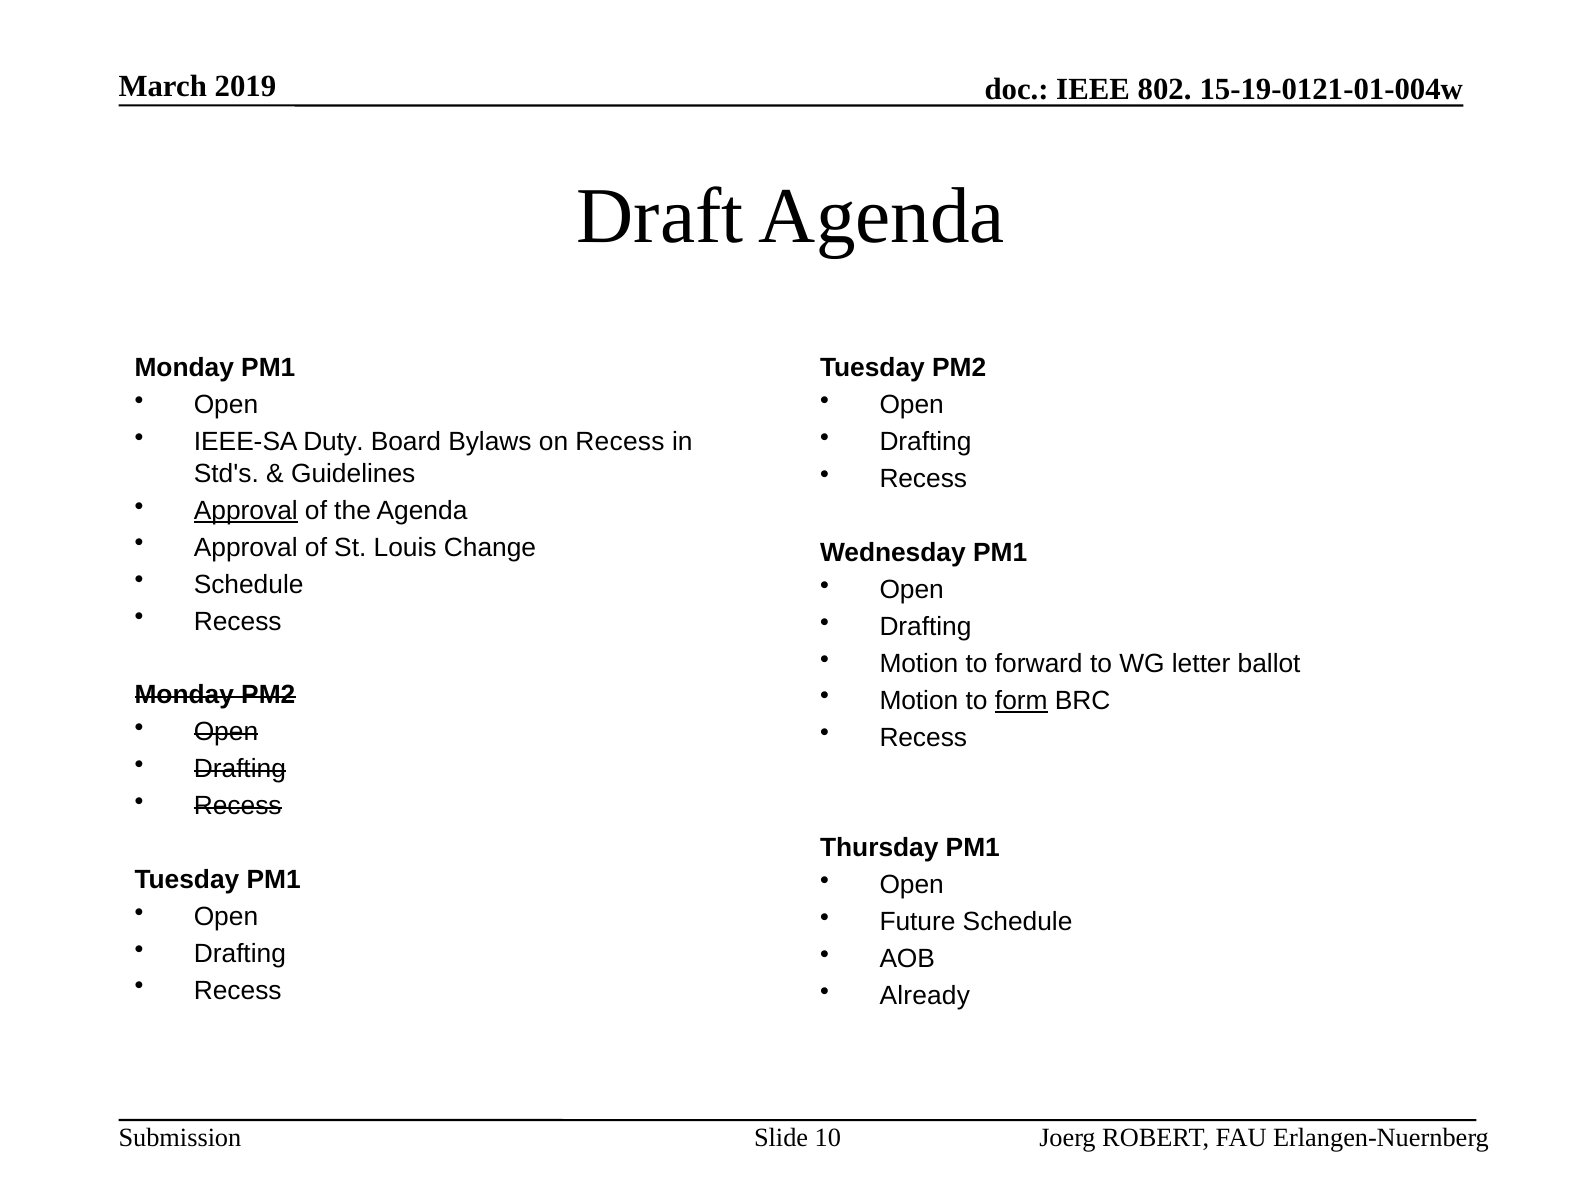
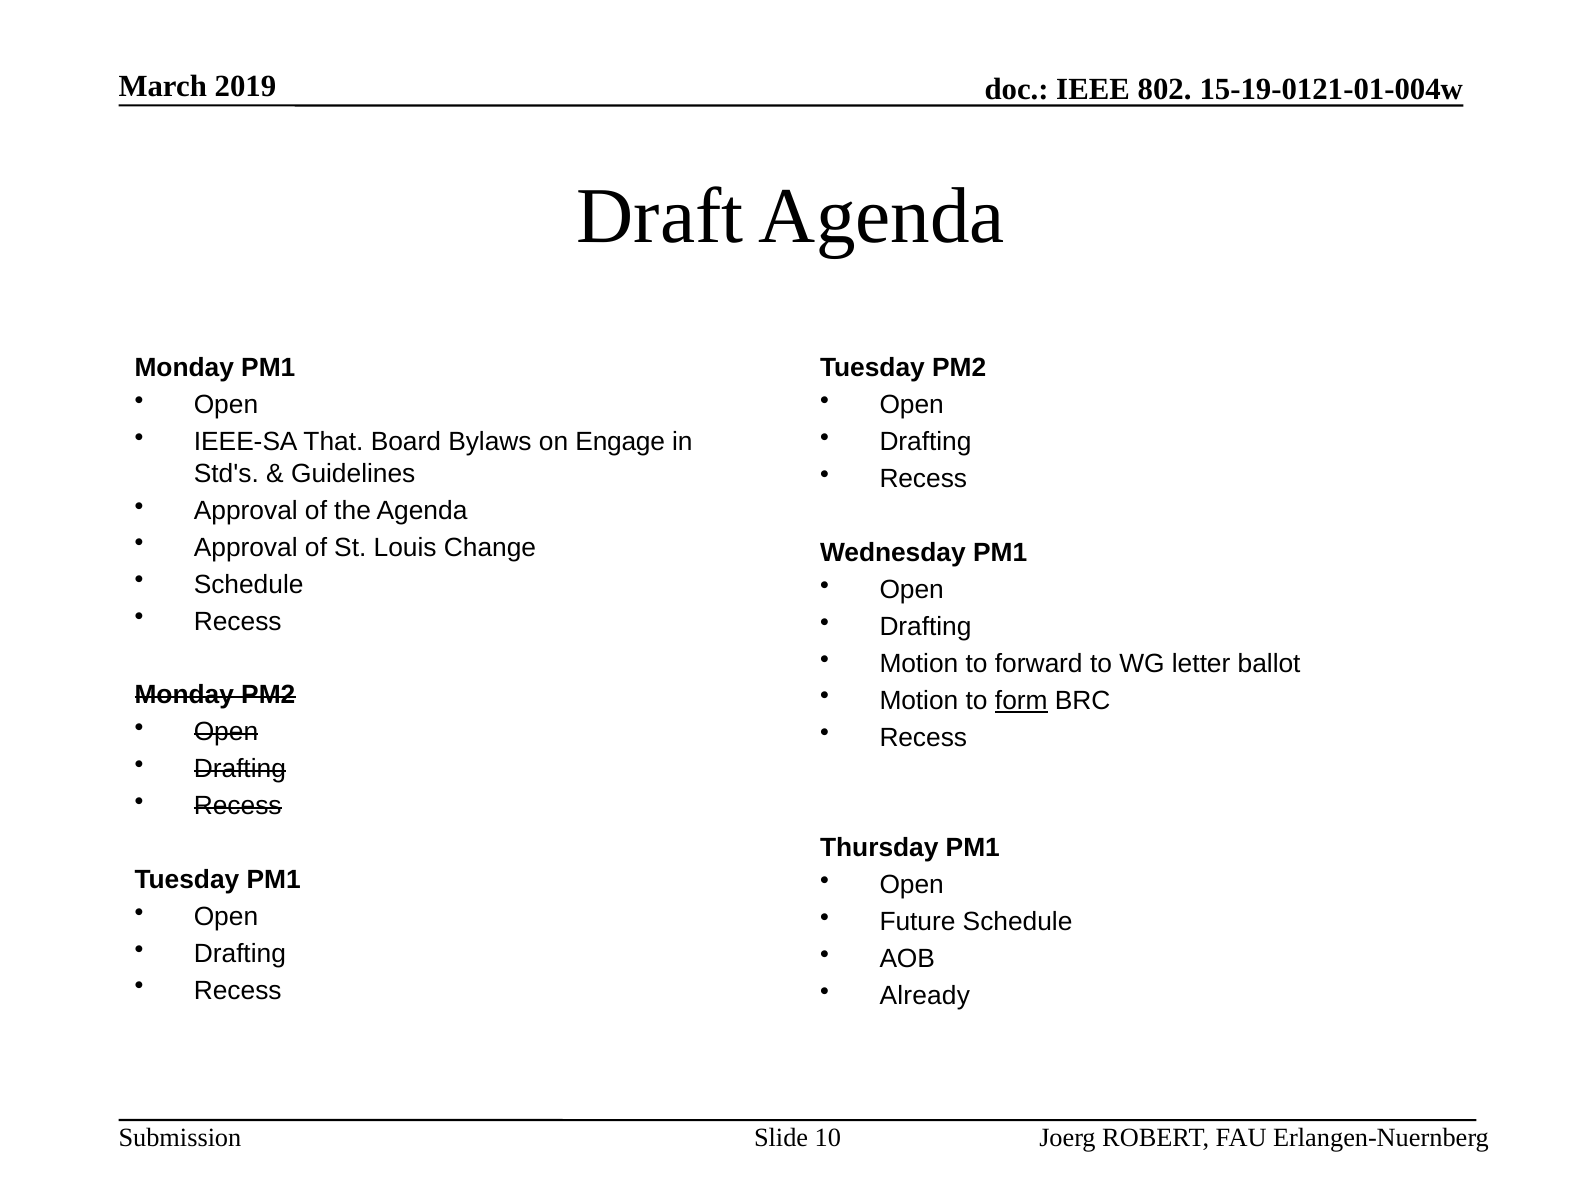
Duty: Duty -> That
on Recess: Recess -> Engage
Approval at (246, 511) underline: present -> none
